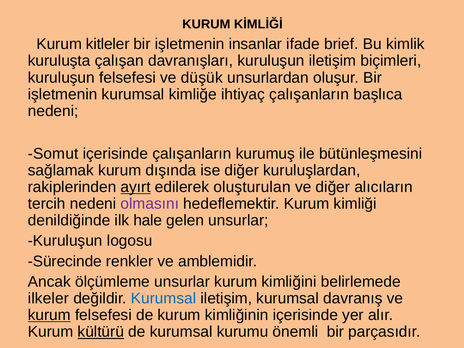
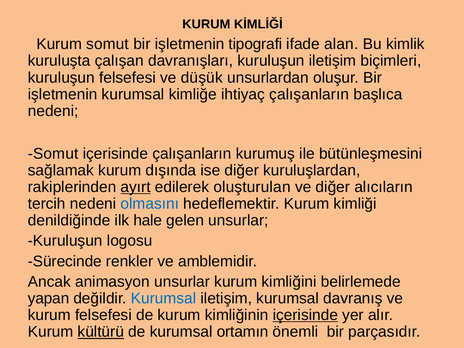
Kurum kitleler: kitleler -> somut
insanlar: insanlar -> tipografi
brief: brief -> alan
olmasını colour: purple -> blue
ölçümleme: ölçümleme -> animasyon
ilkeler: ilkeler -> yapan
kurum at (49, 315) underline: present -> none
içerisinde at (305, 315) underline: none -> present
kurumu: kurumu -> ortamın
